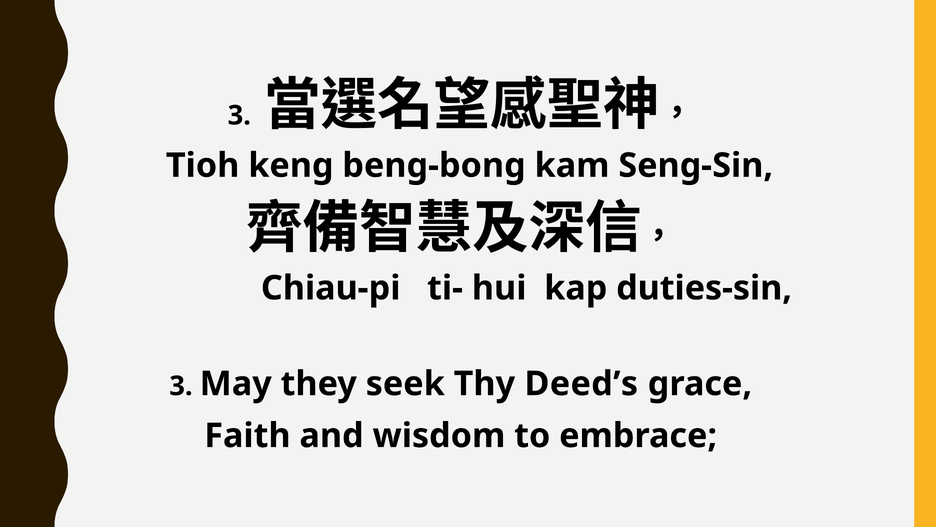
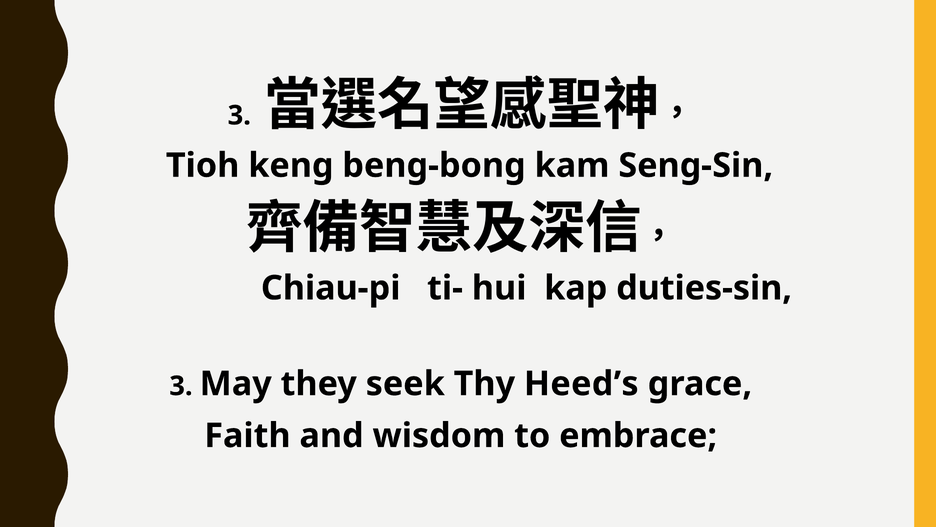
Deed’s: Deed’s -> Heed’s
